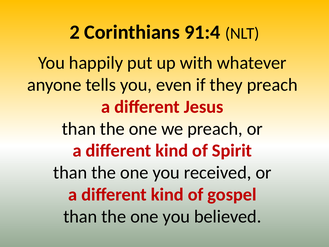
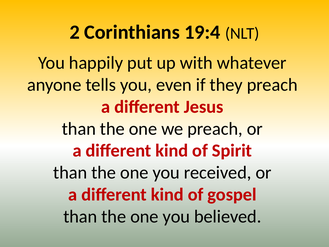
91:4: 91:4 -> 19:4
